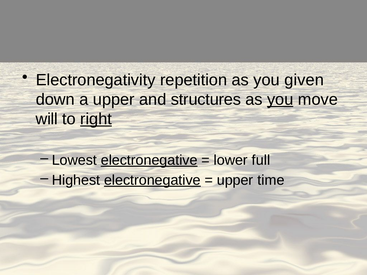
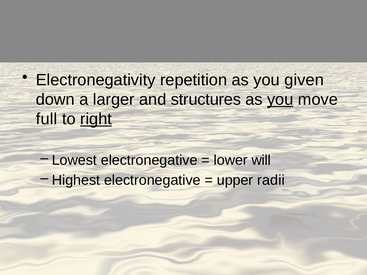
a upper: upper -> larger
will: will -> full
electronegative at (149, 160) underline: present -> none
full: full -> will
electronegative at (152, 180) underline: present -> none
time: time -> radii
